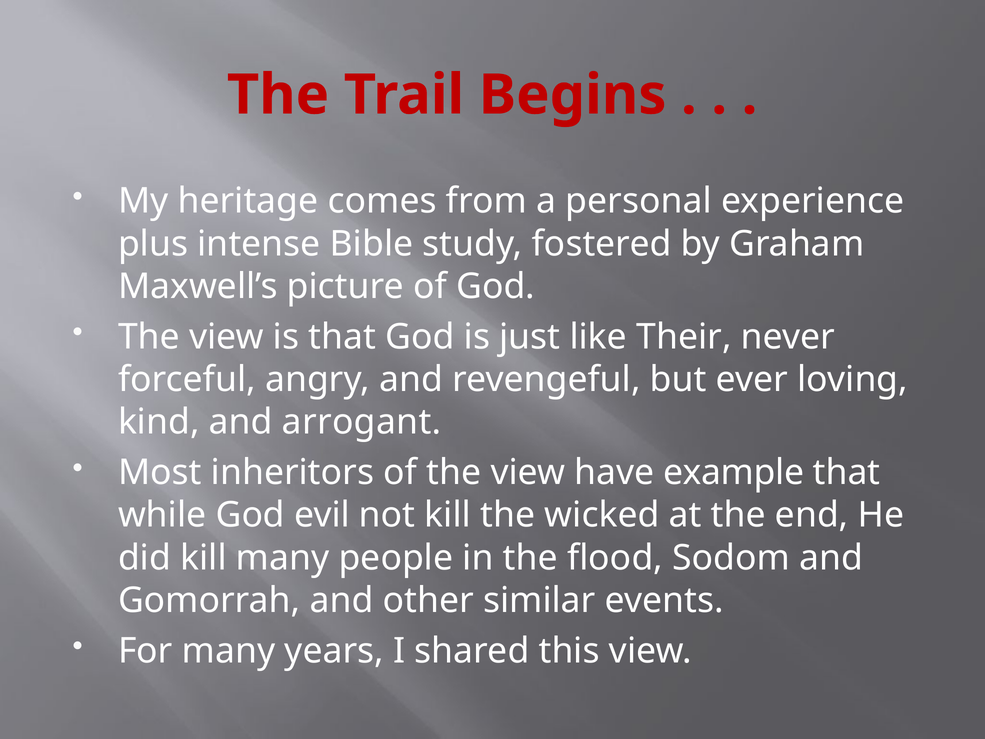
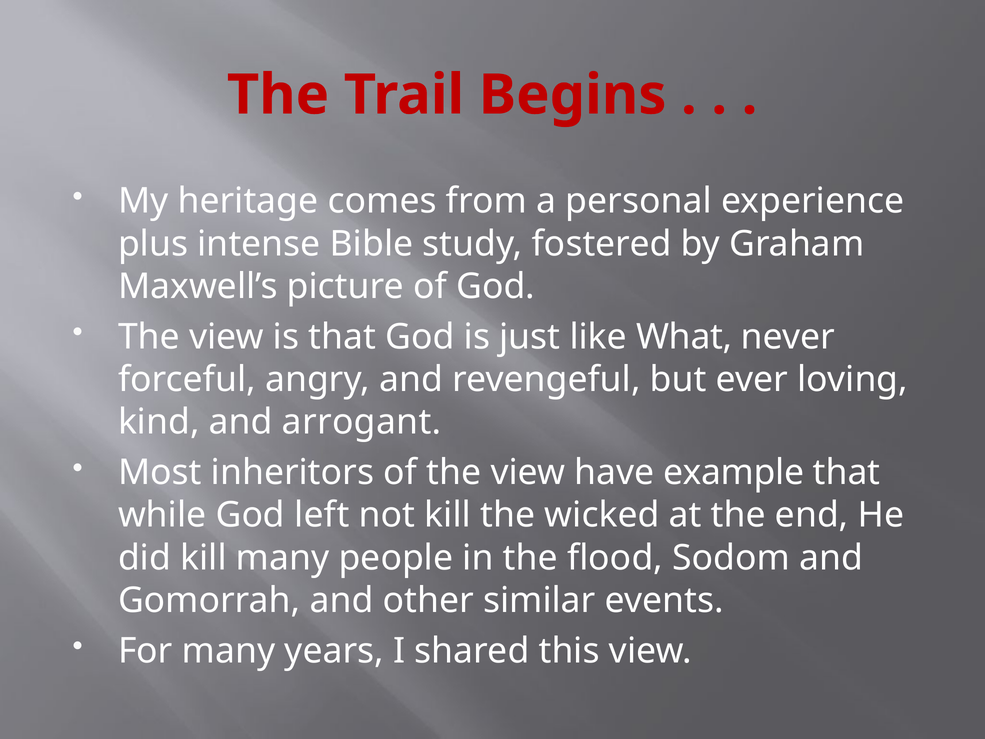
Their: Their -> What
evil: evil -> left
